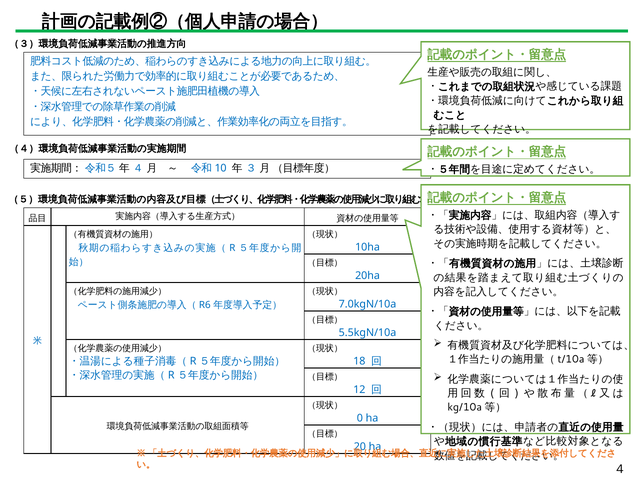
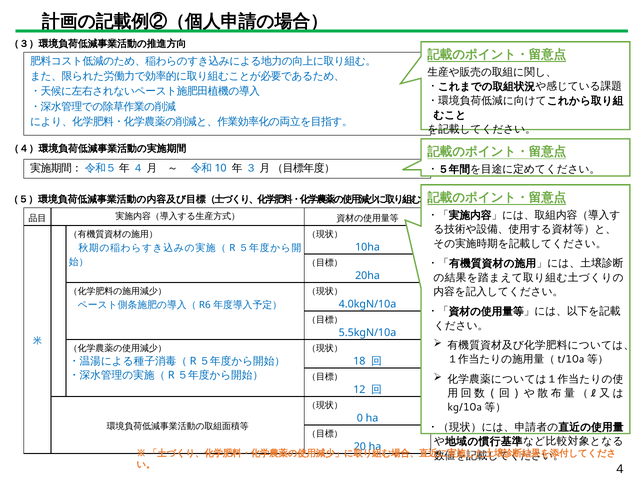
7.0kgN/10a: 7.0kgN/10a -> 4.0kgN/10a
